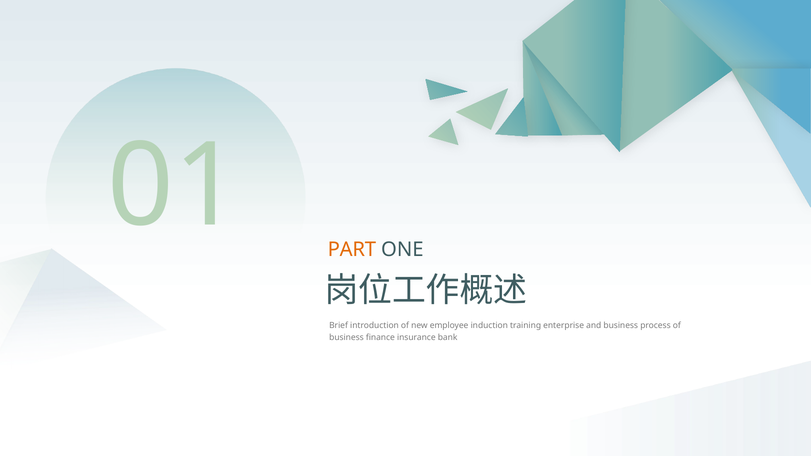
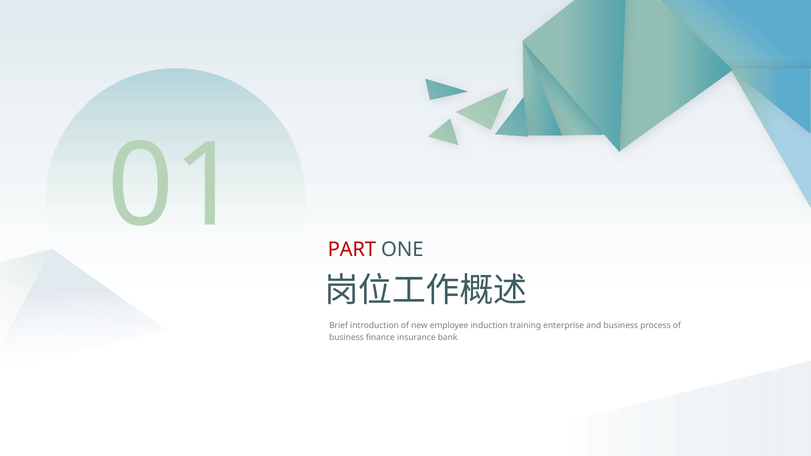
PART colour: orange -> red
